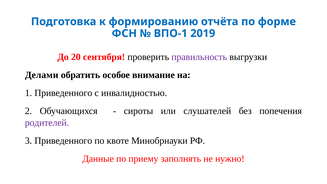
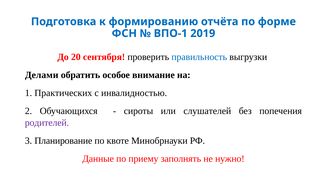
правильность colour: purple -> blue
1 Приведенного: Приведенного -> Практических
3 Приведенного: Приведенного -> Планирование
